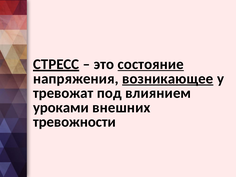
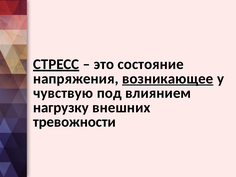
состояние underline: present -> none
тревожат: тревожат -> чувствую
уроками: уроками -> нагрузку
